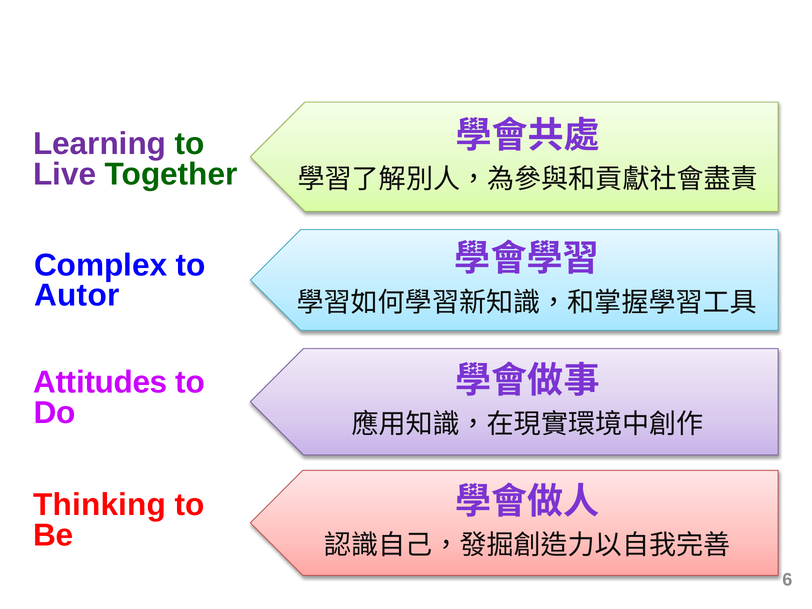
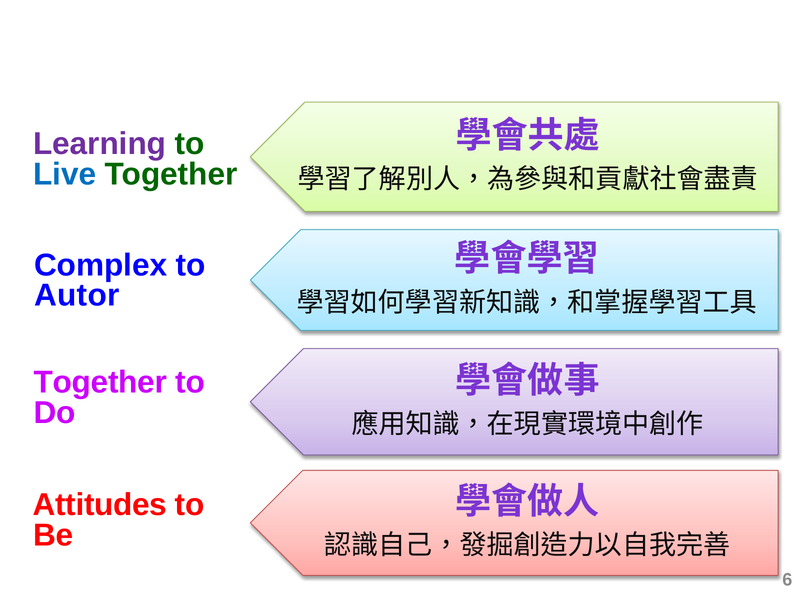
Live colour: purple -> blue
Attitudes at (100, 382): Attitudes -> Together
Thinking: Thinking -> Attitudes
